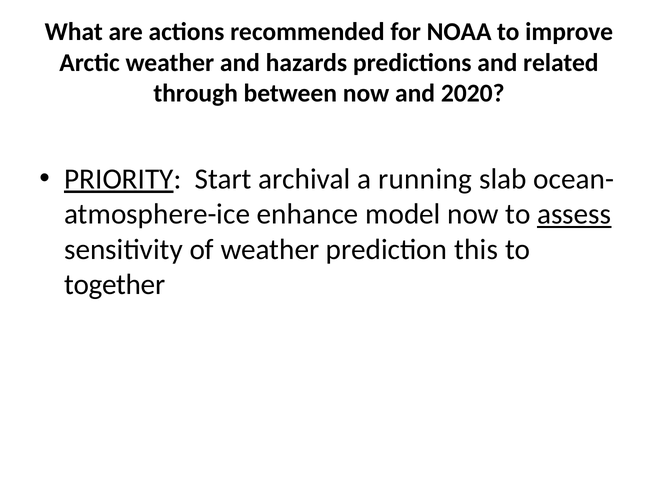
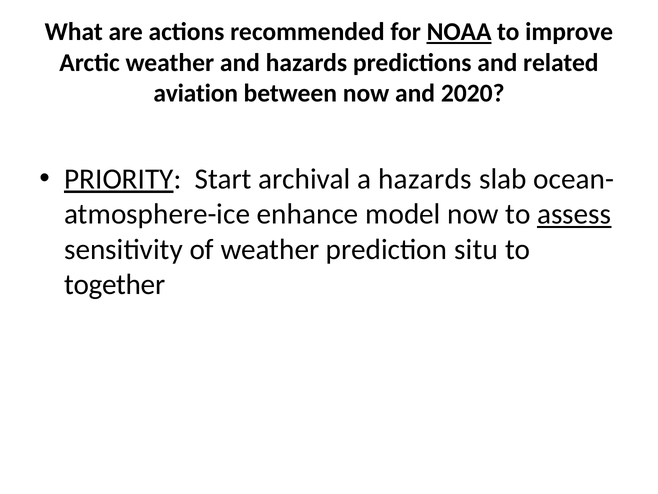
NOAA underline: none -> present
through: through -> aviation
a running: running -> hazards
this: this -> situ
